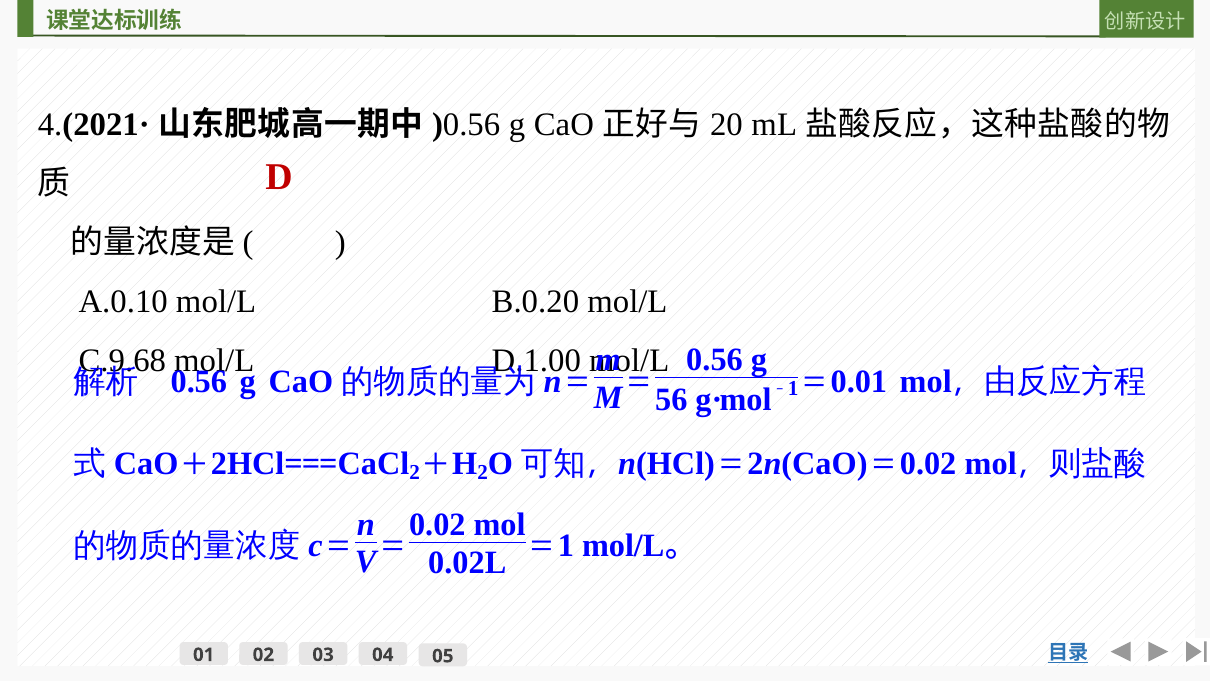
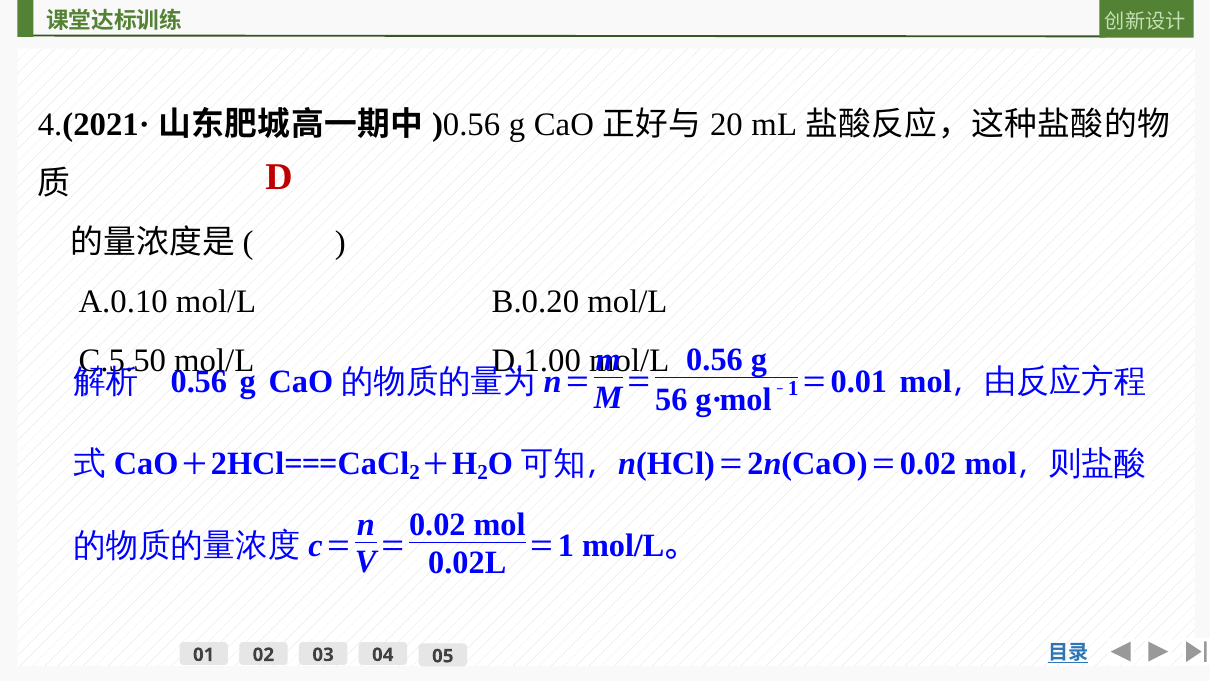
C.9.68: C.9.68 -> C.5.50
